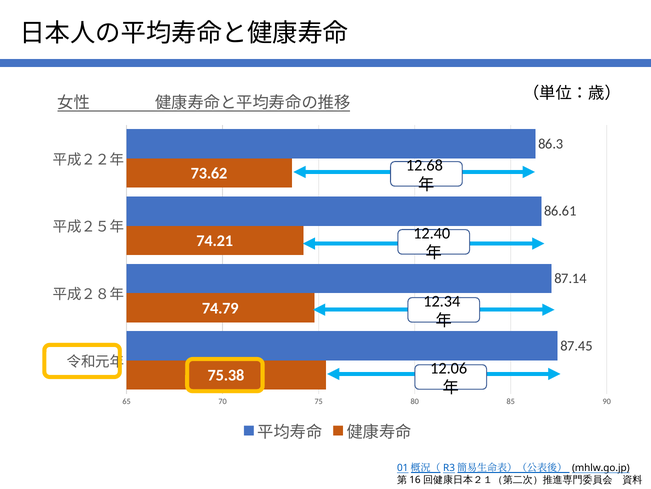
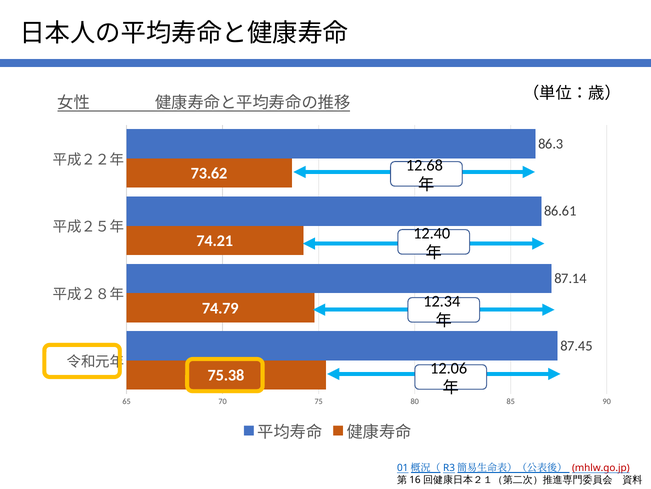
mhlw.go.jp colour: black -> red
